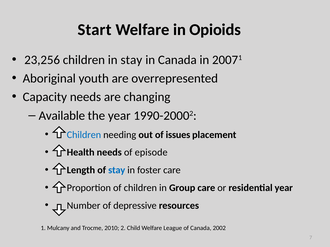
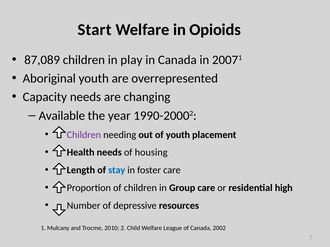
23,256: 23,256 -> 87,089
in stay: stay -> play
Children at (84, 135) colour: blue -> purple
of issues: issues -> youth
episode: episode -> housing
residential year: year -> high
